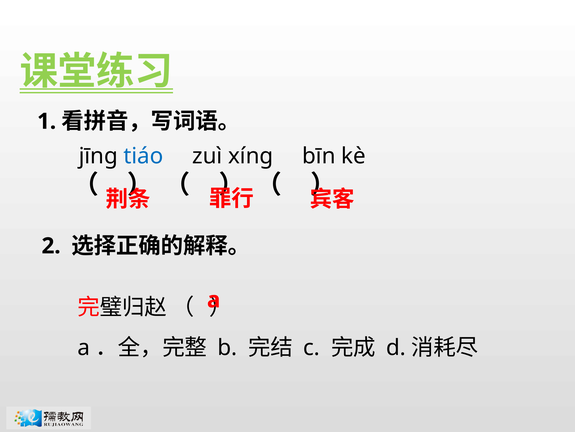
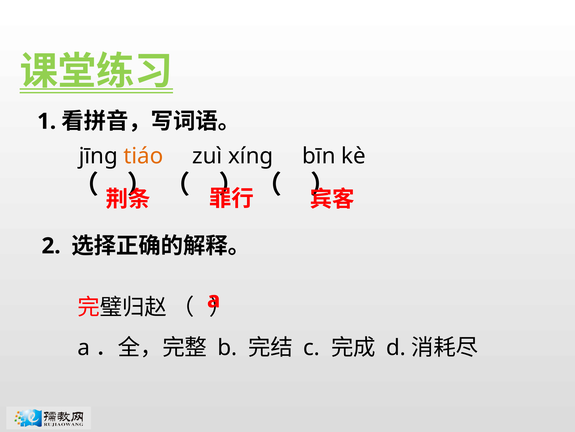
tiáo colour: blue -> orange
